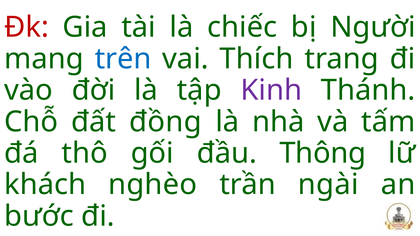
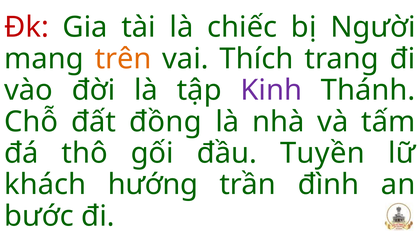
trên colour: blue -> orange
Thông: Thông -> Tuyền
nghèo: nghèo -> hướng
ngài: ngài -> đình
